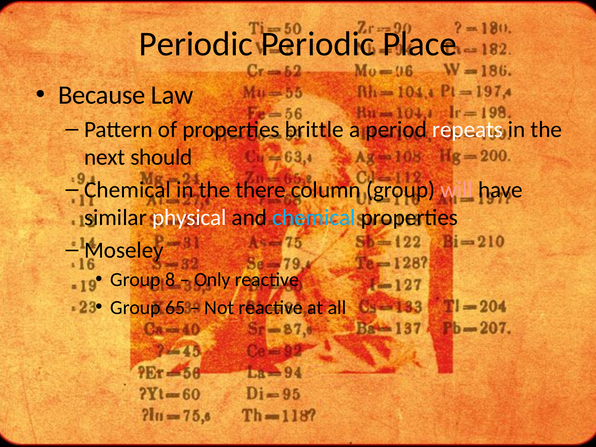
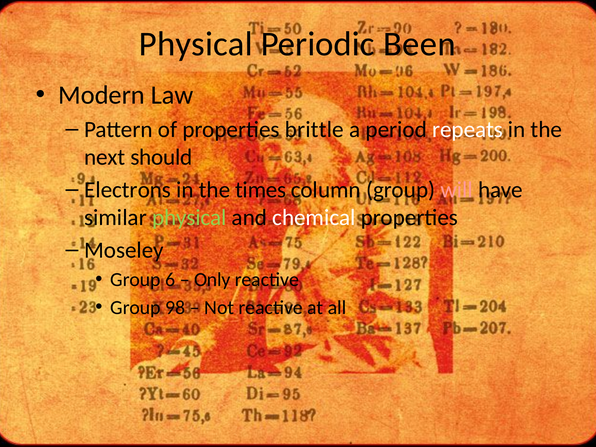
Periodic at (196, 44): Periodic -> Physical
Place: Place -> Been
Because: Because -> Modern
Chemical at (128, 190): Chemical -> Electrons
there: there -> times
physical at (189, 218) colour: white -> light green
chemical at (314, 218) colour: light blue -> white
8: 8 -> 6
65: 65 -> 98
